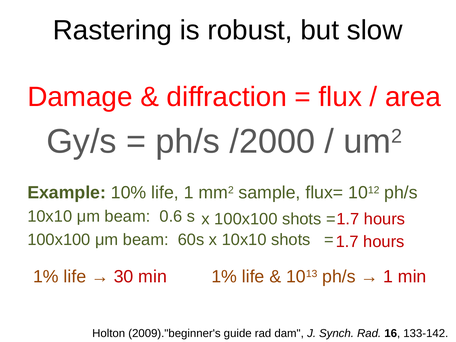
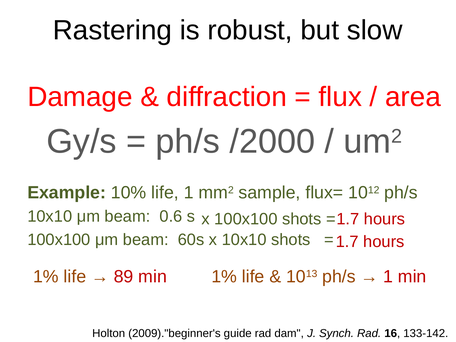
30: 30 -> 89
